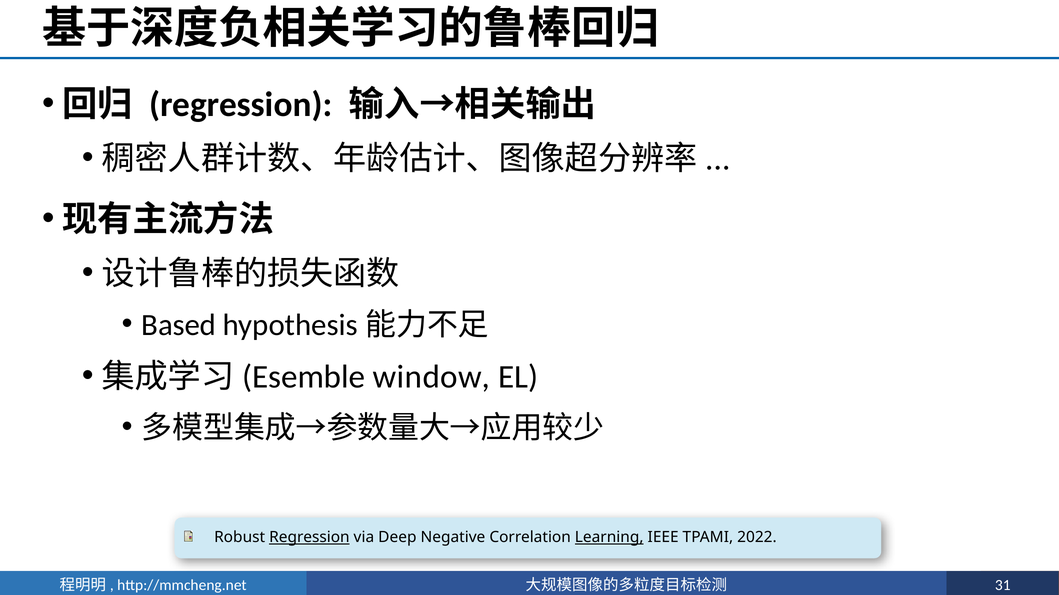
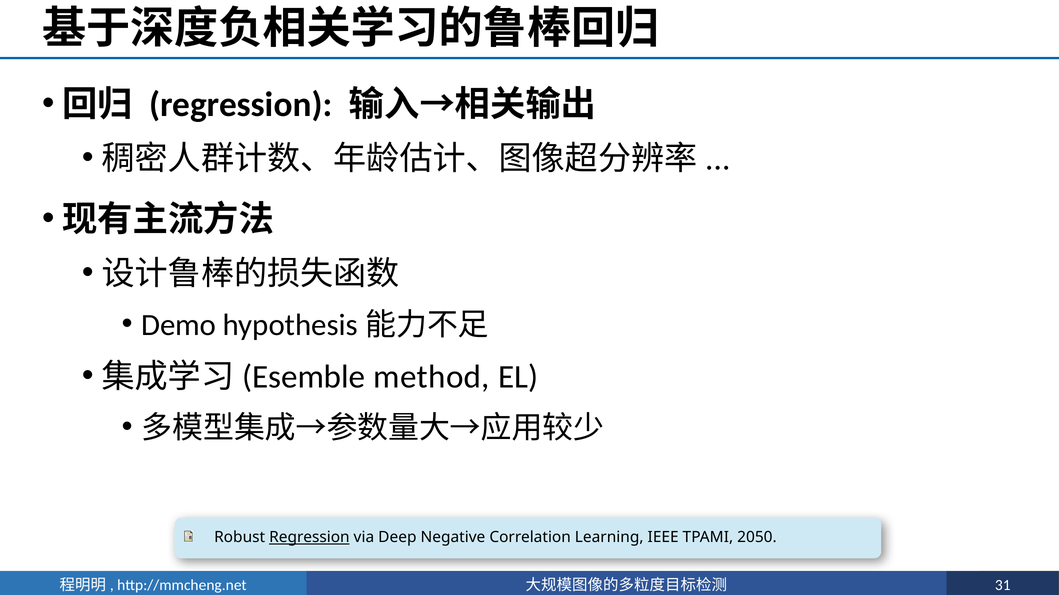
Based: Based -> Demo
window: window -> method
Learning underline: present -> none
2022: 2022 -> 2050
